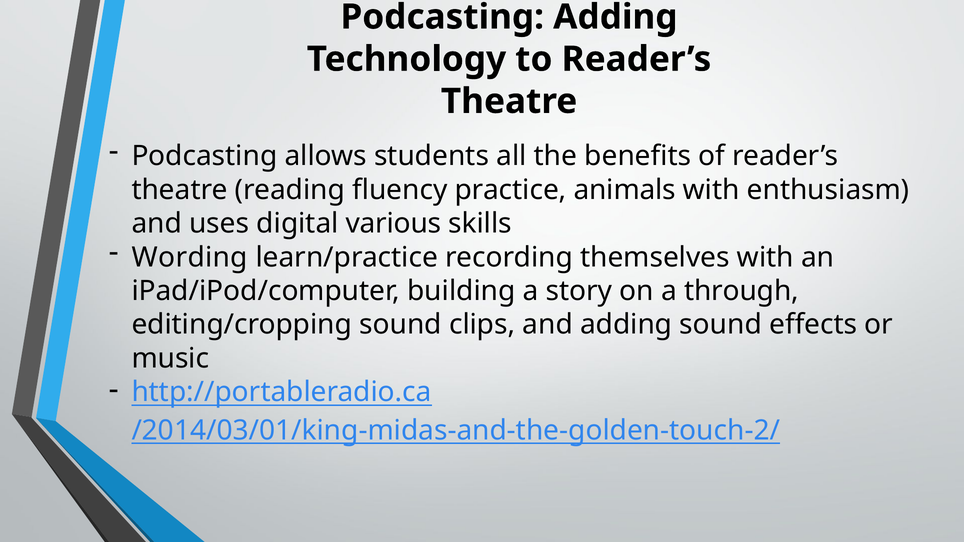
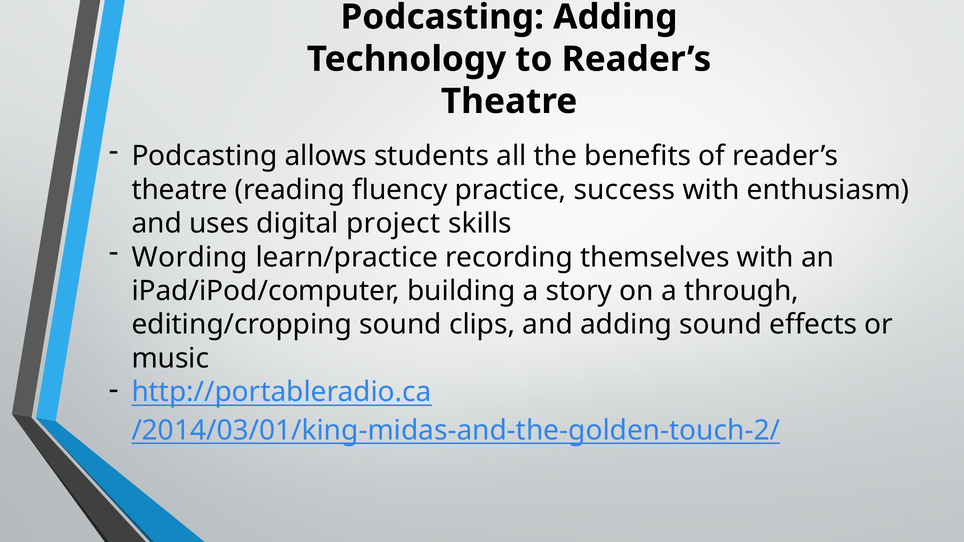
animals: animals -> success
various: various -> project
